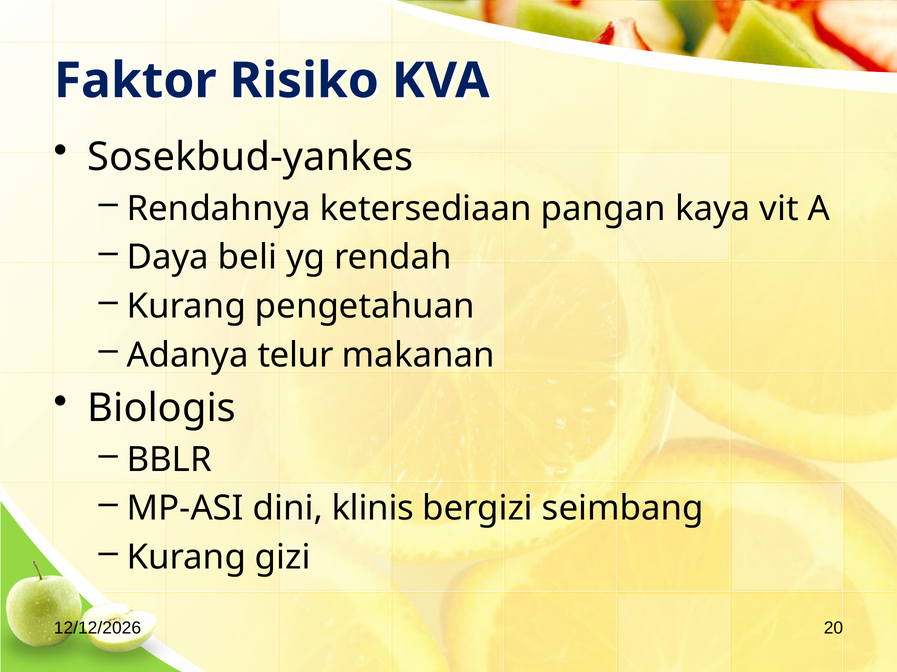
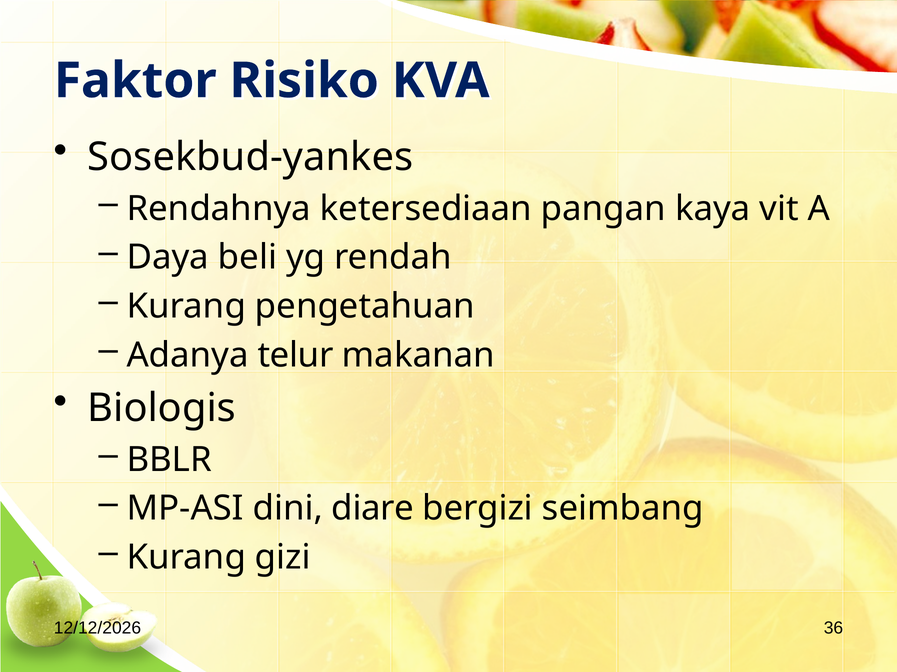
klinis: klinis -> diare
20: 20 -> 36
